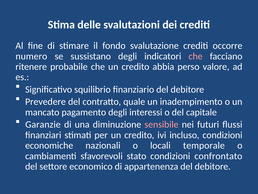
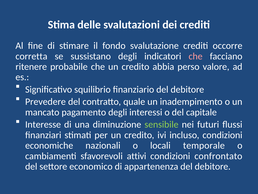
numero: numero -> corretta
Garanzie: Garanzie -> Interesse
sensibile colour: pink -> light green
stato: stato -> attivi
